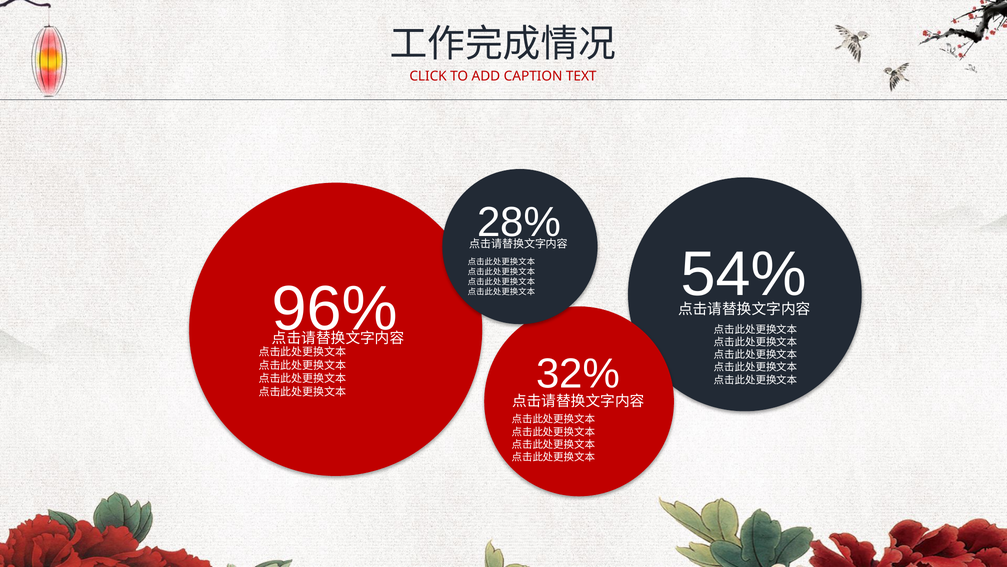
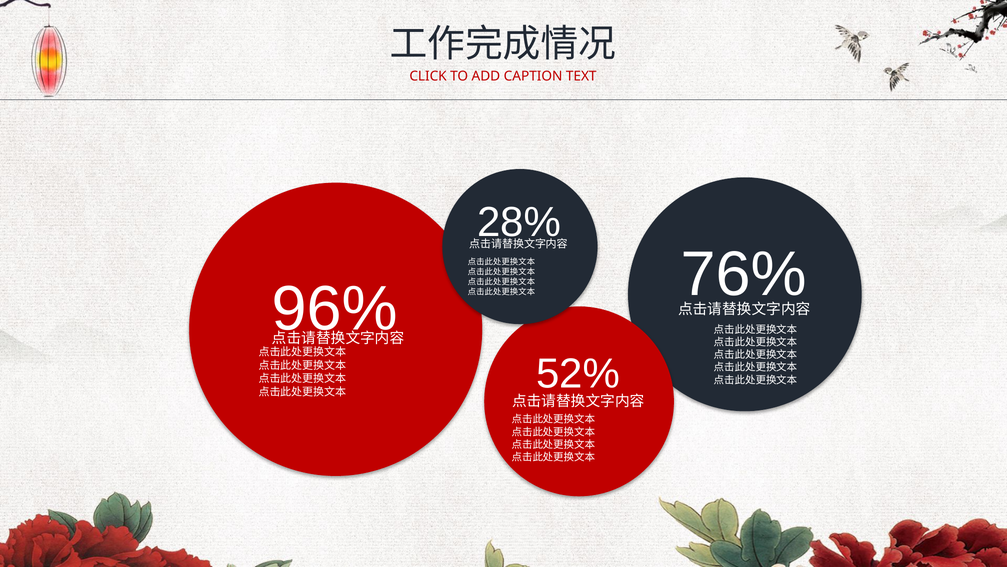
54%: 54% -> 76%
32%: 32% -> 52%
